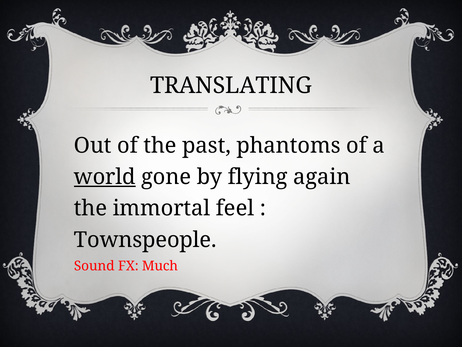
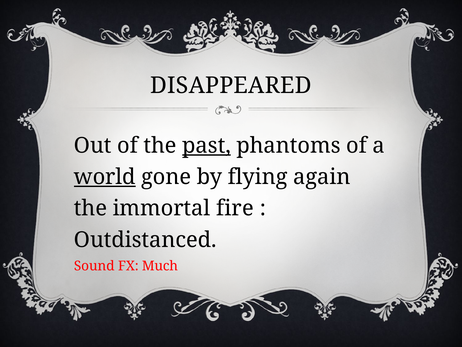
TRANSLATING: TRANSLATING -> DISAPPEARED
past underline: none -> present
feel: feel -> fire
Townspeople: Townspeople -> Outdistanced
